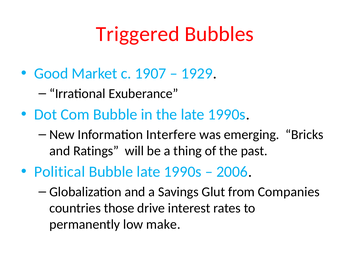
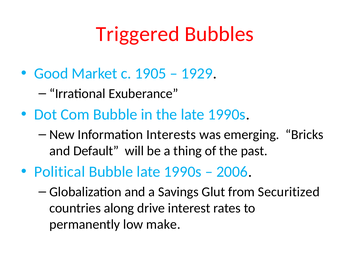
1907: 1907 -> 1905
Interfere: Interfere -> Interests
Ratings: Ratings -> Default
Companies: Companies -> Securitized
those: those -> along
